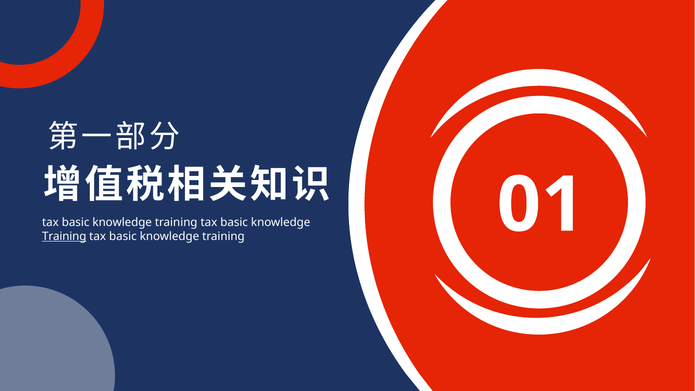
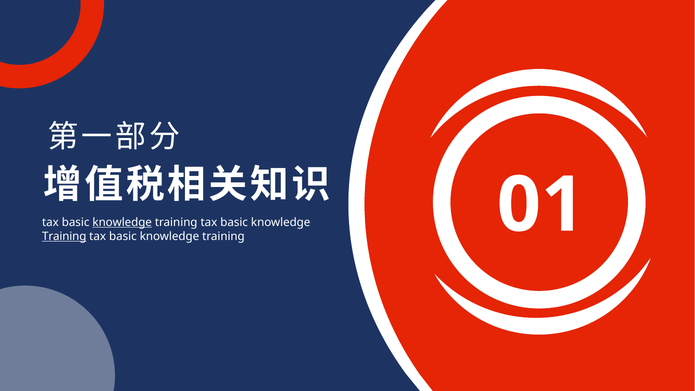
knowledge at (122, 222) underline: none -> present
